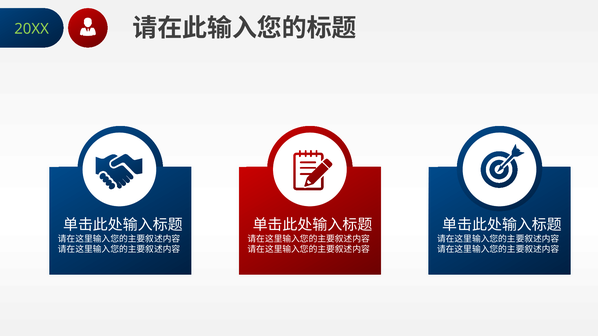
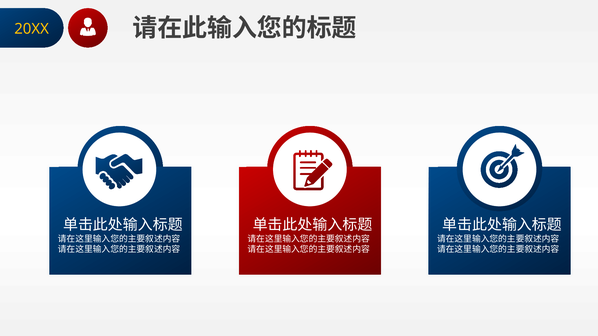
20XX colour: light green -> yellow
